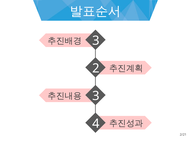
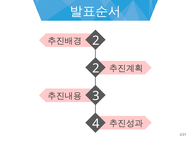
3 at (96, 41): 3 -> 2
